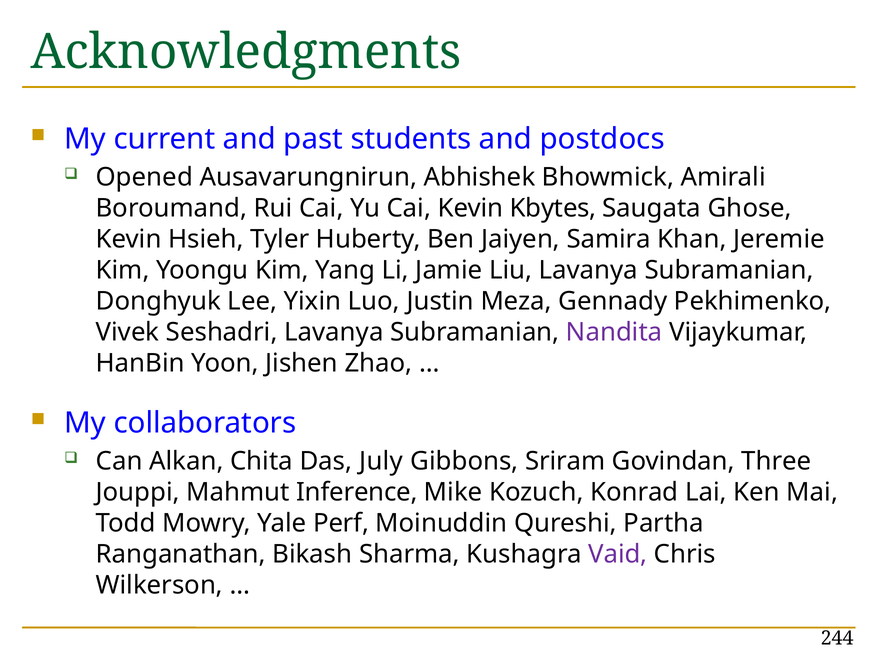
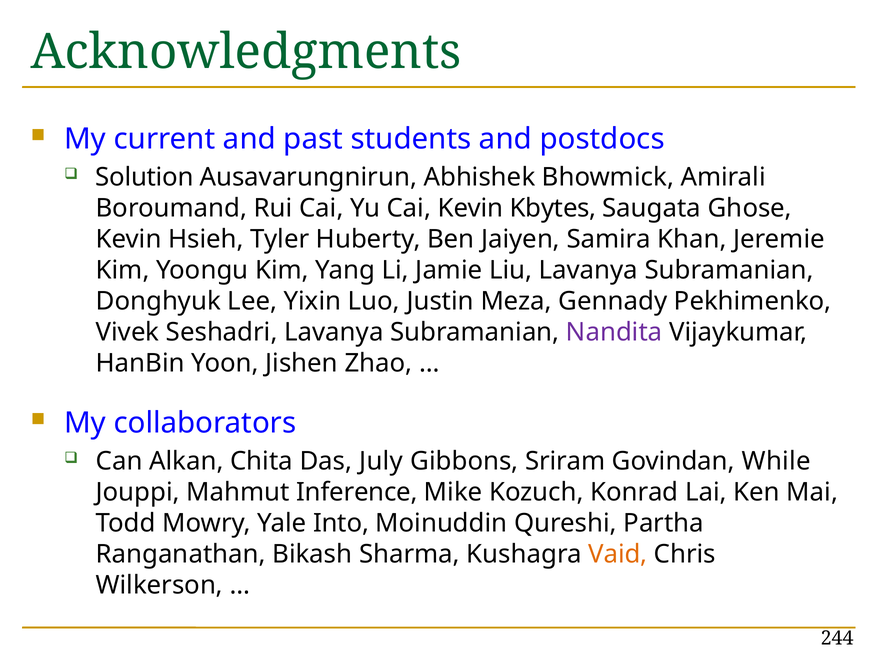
Opened: Opened -> Solution
Three: Three -> While
Perf: Perf -> Into
Vaid colour: purple -> orange
